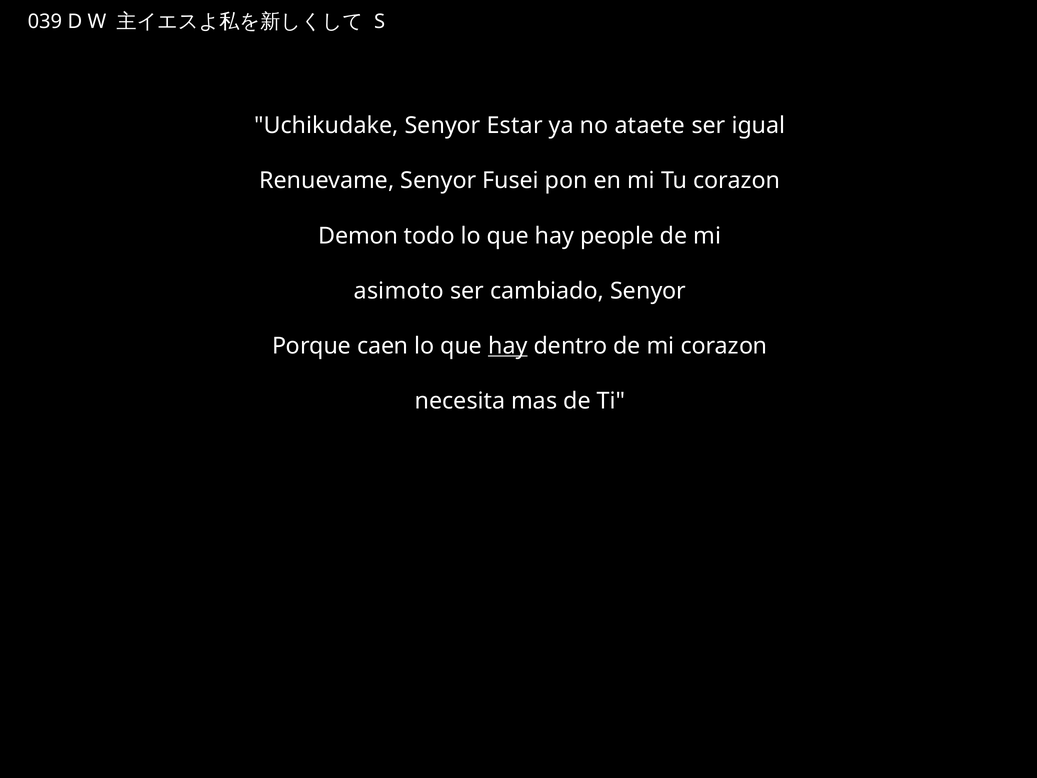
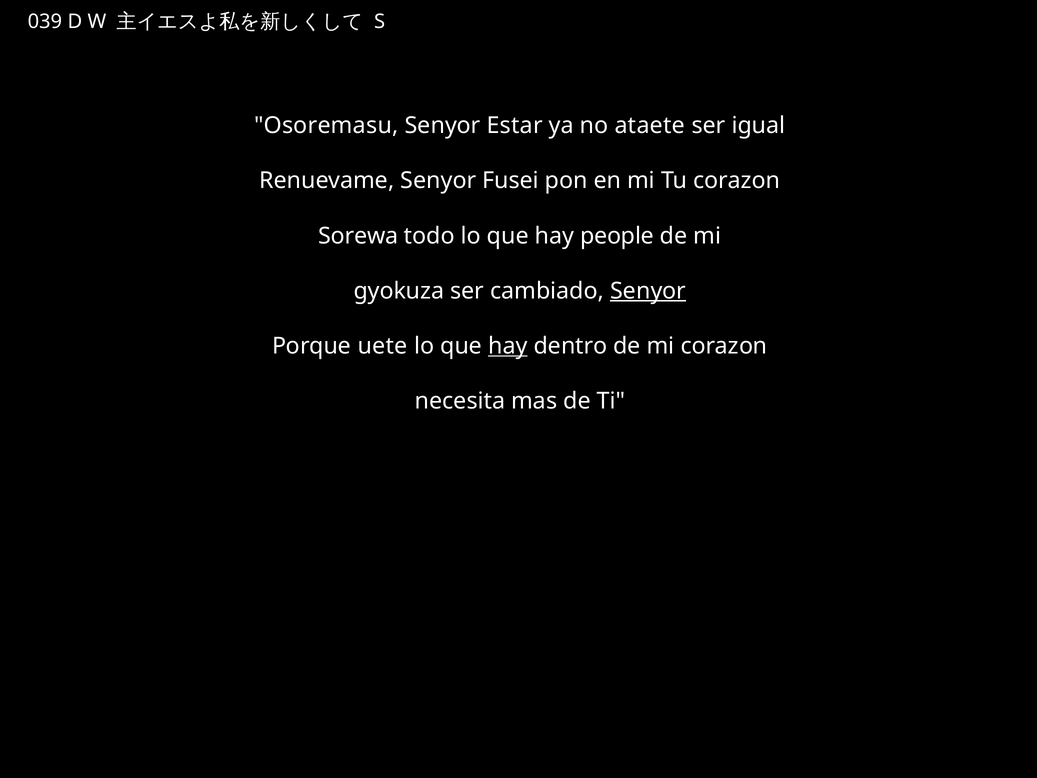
Uchikudake: Uchikudake -> Osoremasu
Demon: Demon -> Sorewa
asimoto: asimoto -> gyokuza
Senyor at (648, 291) underline: none -> present
caen: caen -> uete
